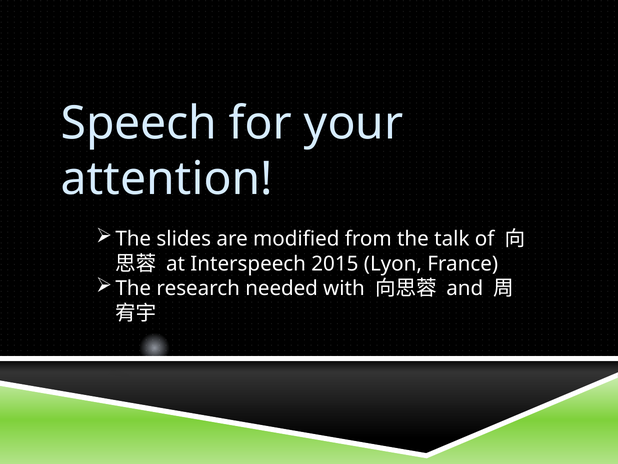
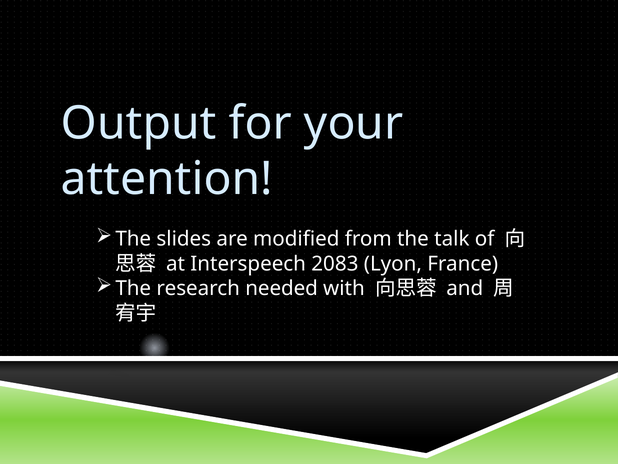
Speech: Speech -> Output
2015: 2015 -> 2083
